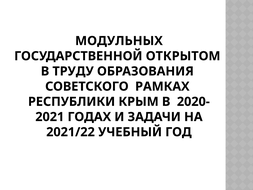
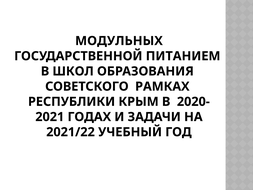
ОТКРЫТОМ: ОТКРЫТОМ -> ПИТАНИЕМ
ТРУДУ: ТРУДУ -> ШКОЛ
